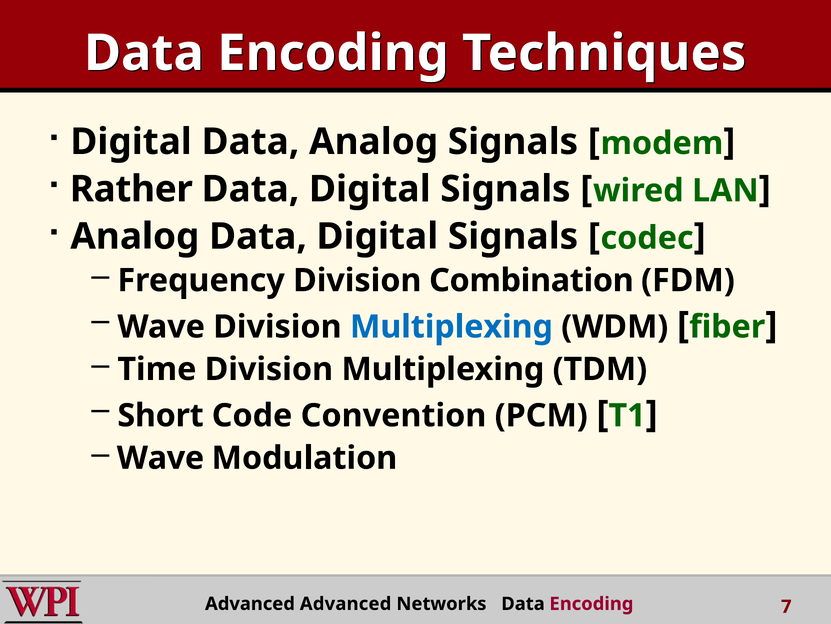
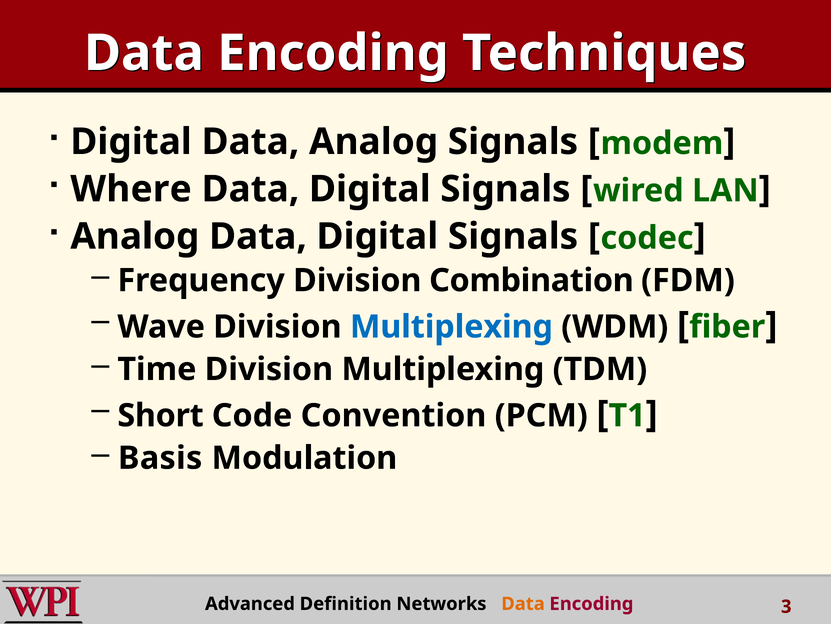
Rather: Rather -> Where
Wave at (160, 458): Wave -> Basis
Advanced Advanced: Advanced -> Definition
Data at (523, 603) colour: black -> orange
7: 7 -> 3
